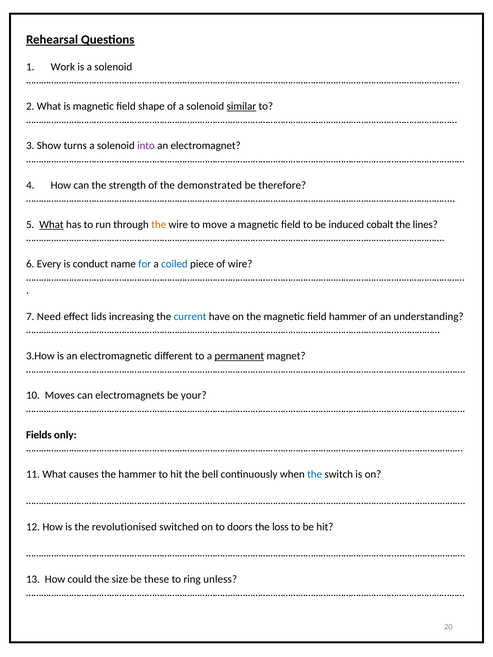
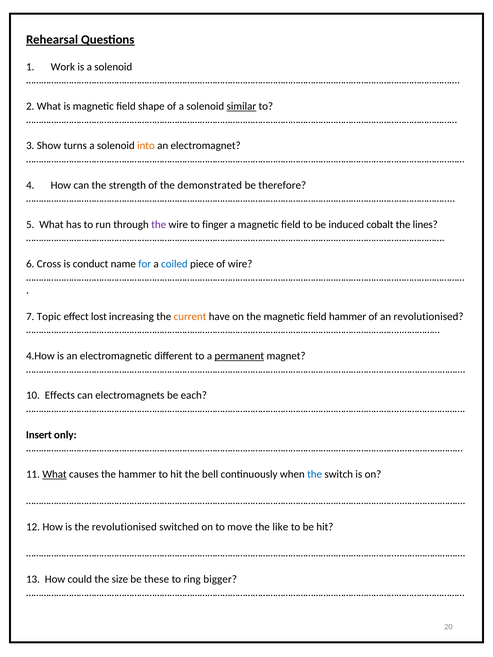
into colour: purple -> orange
What at (51, 225) underline: present -> none
the at (159, 225) colour: orange -> purple
move: move -> finger
Every: Every -> Cross
Need: Need -> Topic
lids: lids -> lost
current colour: blue -> orange
an understanding: understanding -> revolutionised
3.How: 3.How -> 4.How
Moves: Moves -> Effects
your: your -> each
Fields: Fields -> Insert
What at (55, 474) underline: none -> present
doors: doors -> move
loss: loss -> like
unless: unless -> bigger
